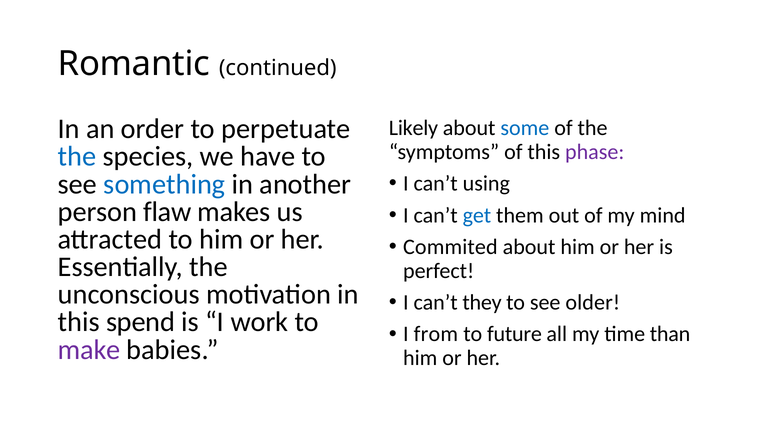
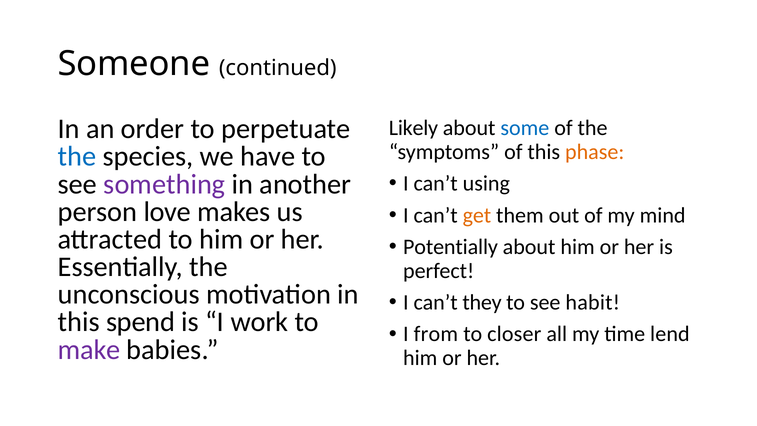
Romantic: Romantic -> Someone
phase colour: purple -> orange
something colour: blue -> purple
flaw: flaw -> love
get colour: blue -> orange
Commited: Commited -> Potentially
older: older -> habit
future: future -> closer
than: than -> lend
